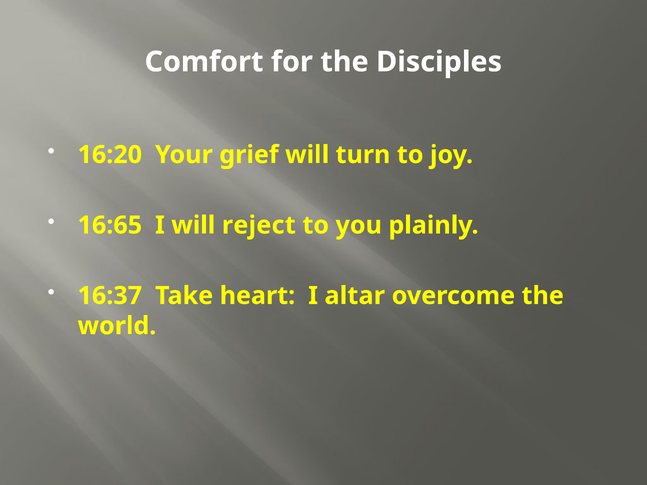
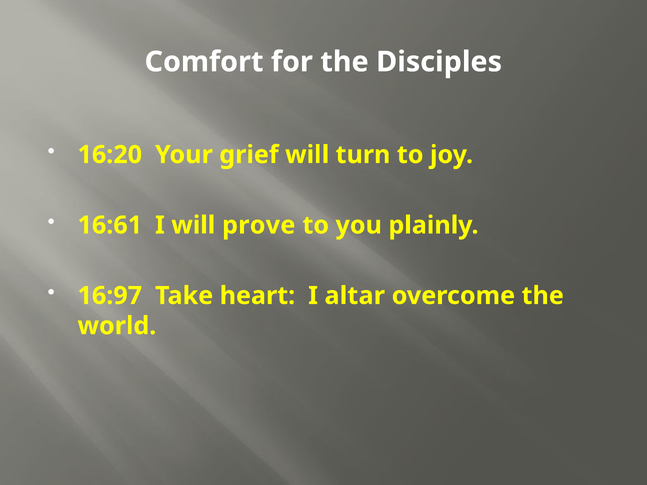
16:65: 16:65 -> 16:61
reject: reject -> prove
16:37: 16:37 -> 16:97
